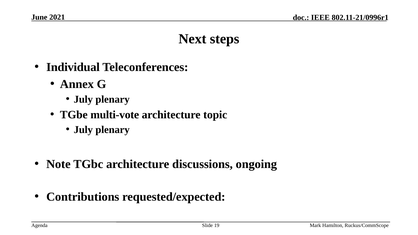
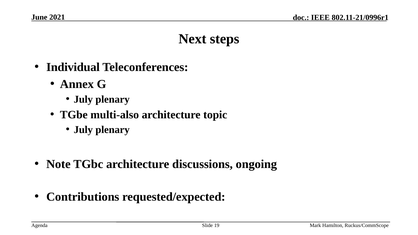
multi-vote: multi-vote -> multi-also
